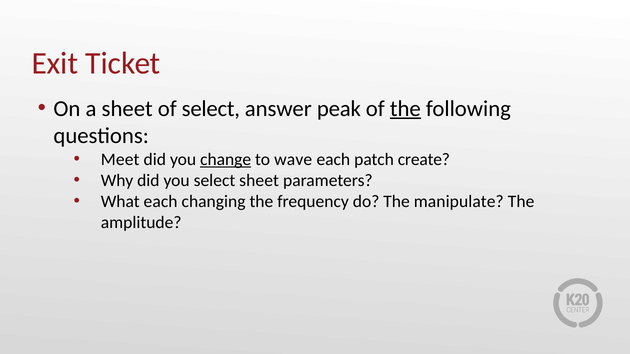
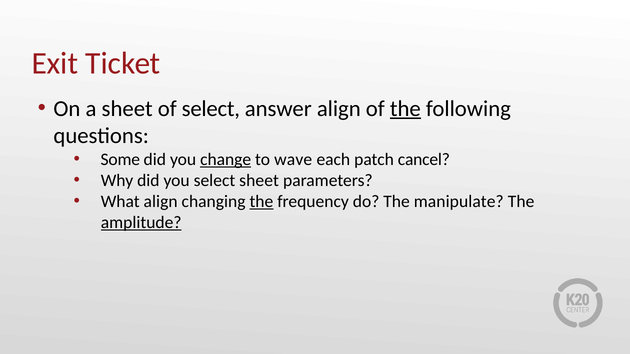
answer peak: peak -> align
Meet: Meet -> Some
create: create -> cancel
What each: each -> align
the at (261, 202) underline: none -> present
amplitude underline: none -> present
